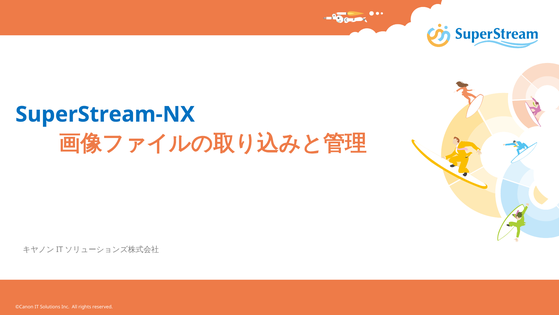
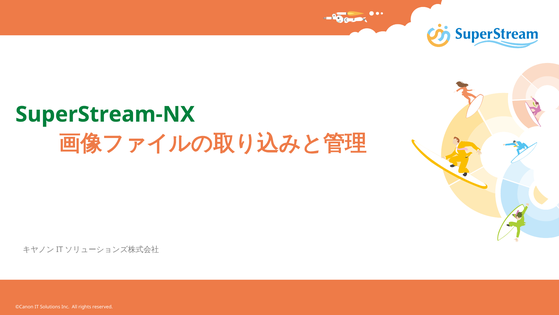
SuperStream-NX colour: blue -> green
